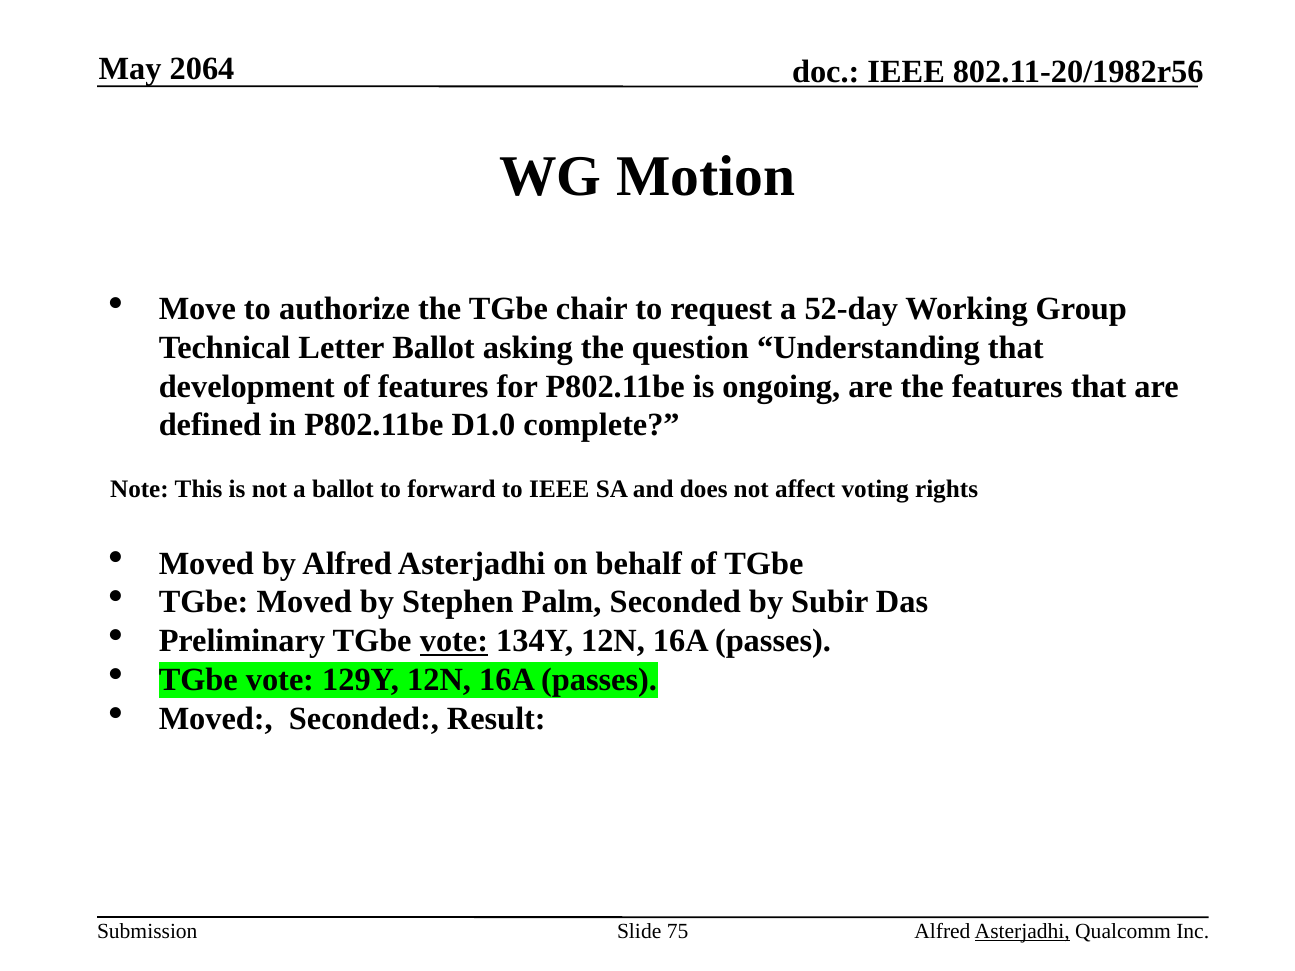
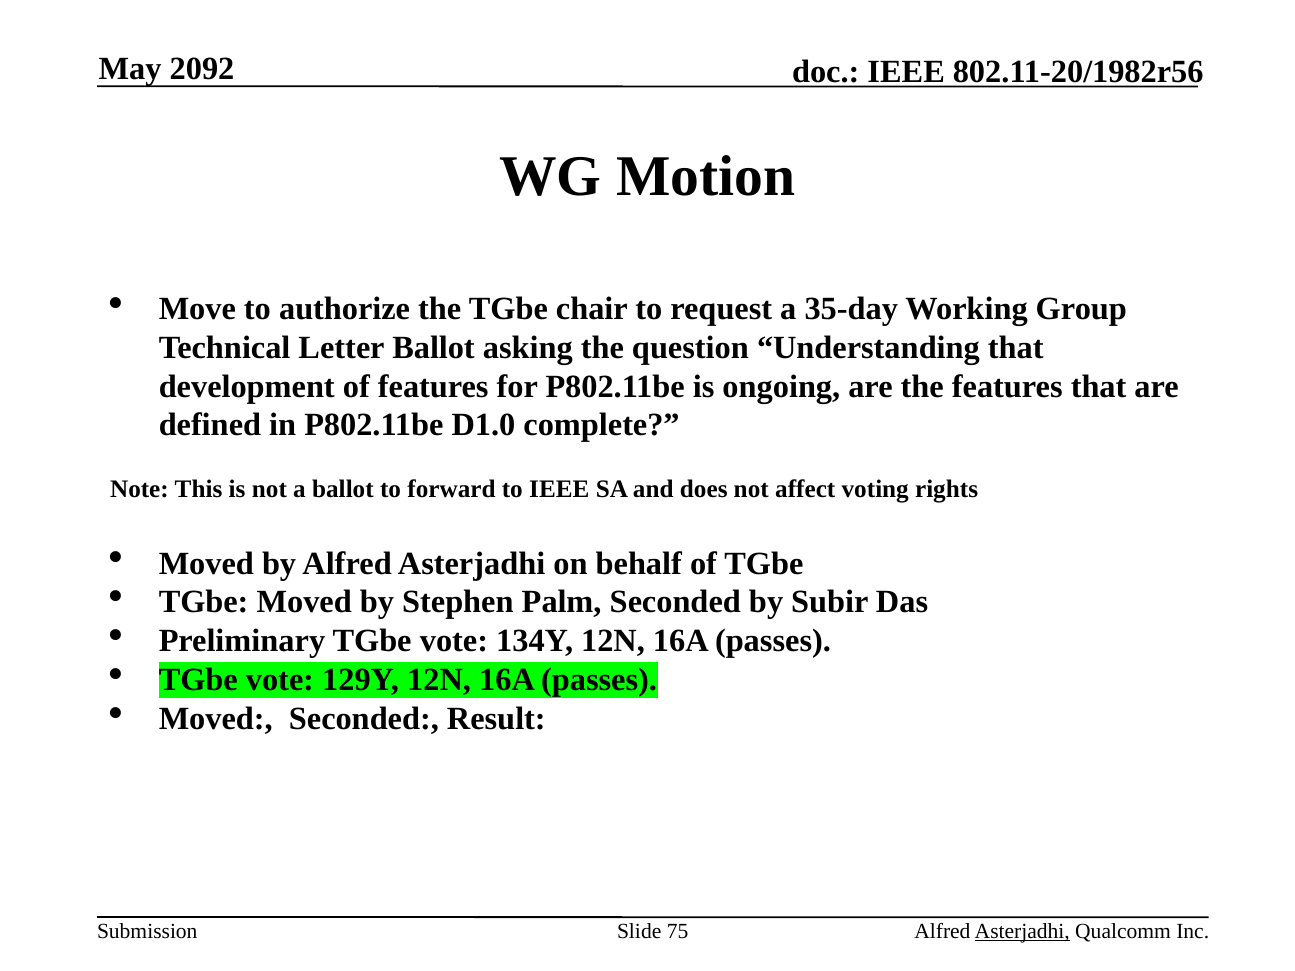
2064: 2064 -> 2092
52-day: 52-day -> 35-day
vote at (454, 641) underline: present -> none
